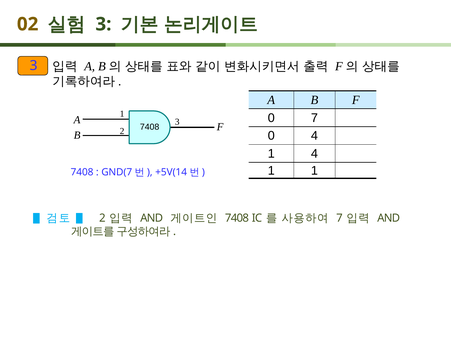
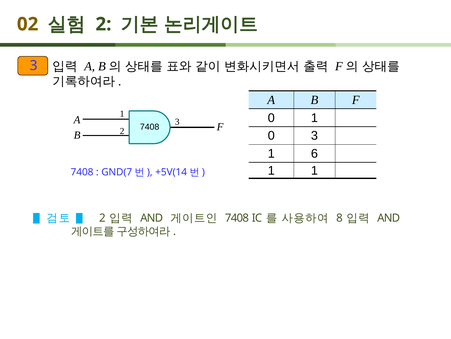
3 at (103, 24): 3 -> 2
0 7: 7 -> 1
0 4: 4 -> 3
1 4: 4 -> 6
7 at (339, 217): 7 -> 8
